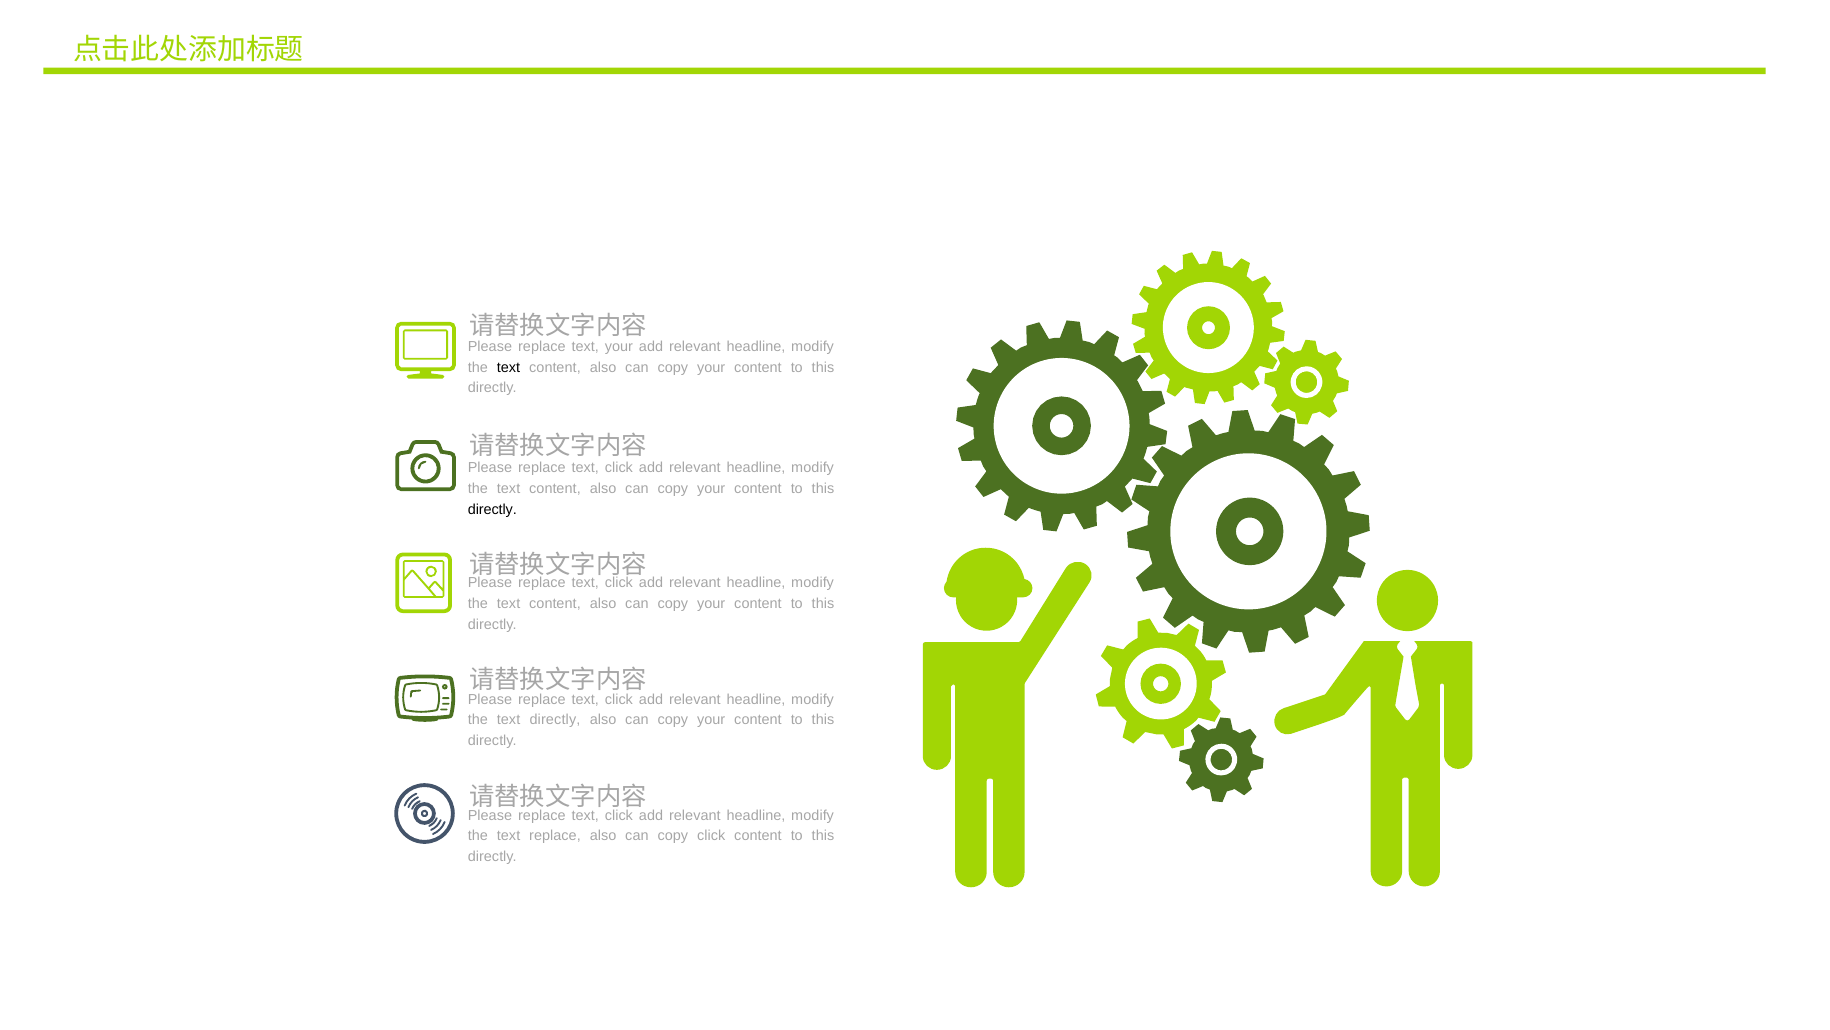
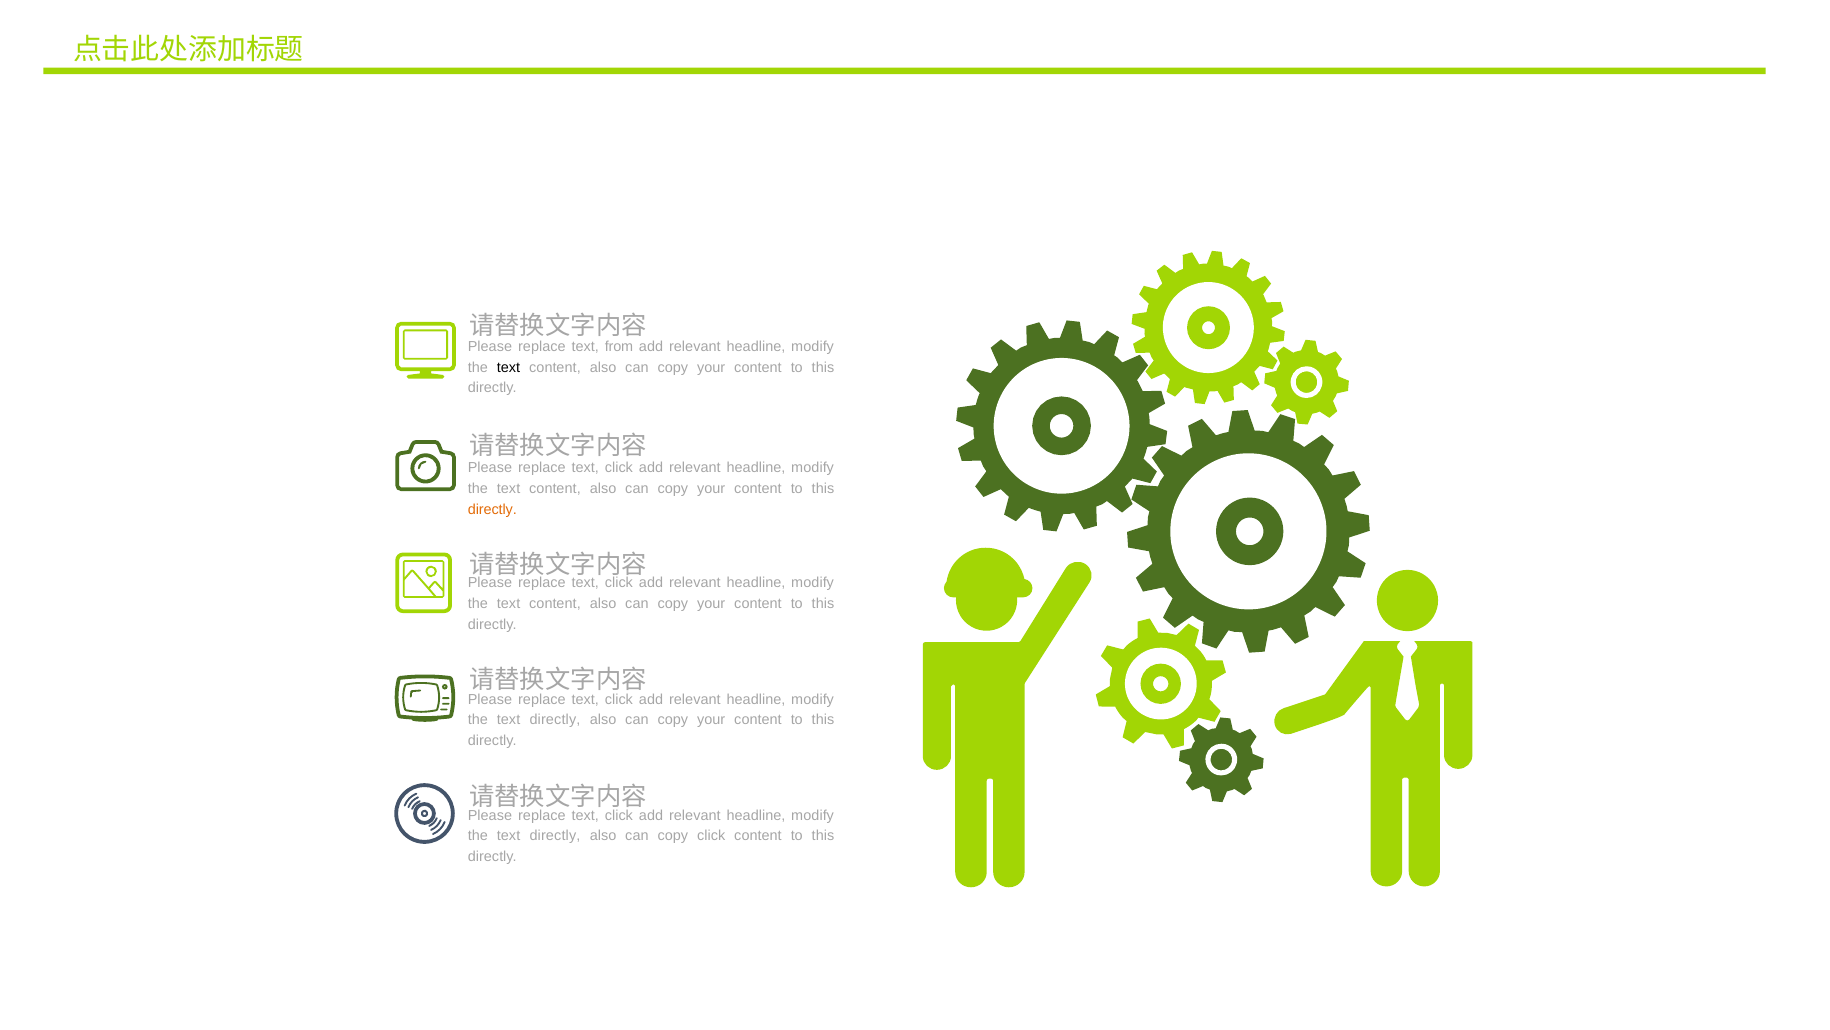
text your: your -> from
directly at (492, 509) colour: black -> orange
replace at (555, 836): replace -> directly
